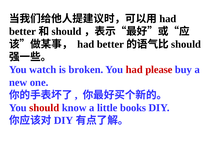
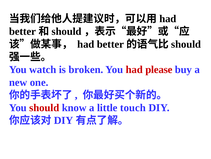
books: books -> touch
